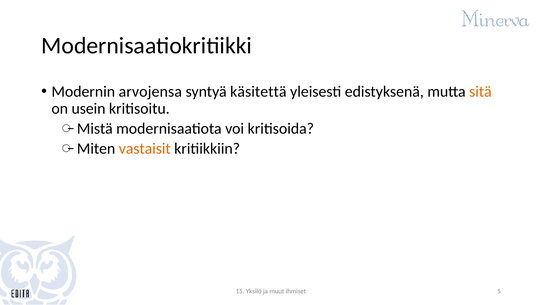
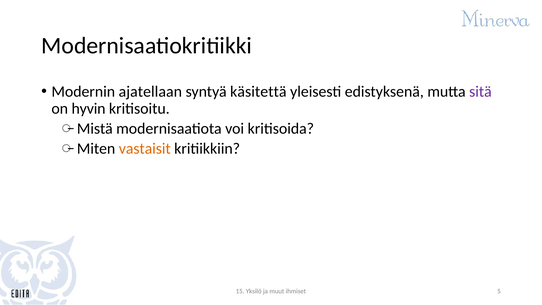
arvojensa: arvojensa -> ajatellaan
sitä colour: orange -> purple
usein: usein -> hyvin
